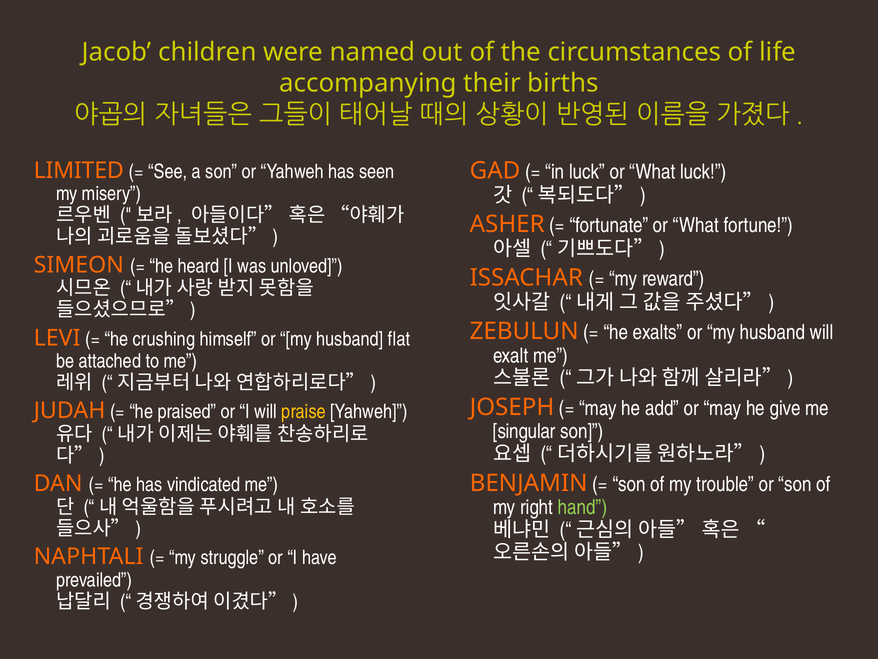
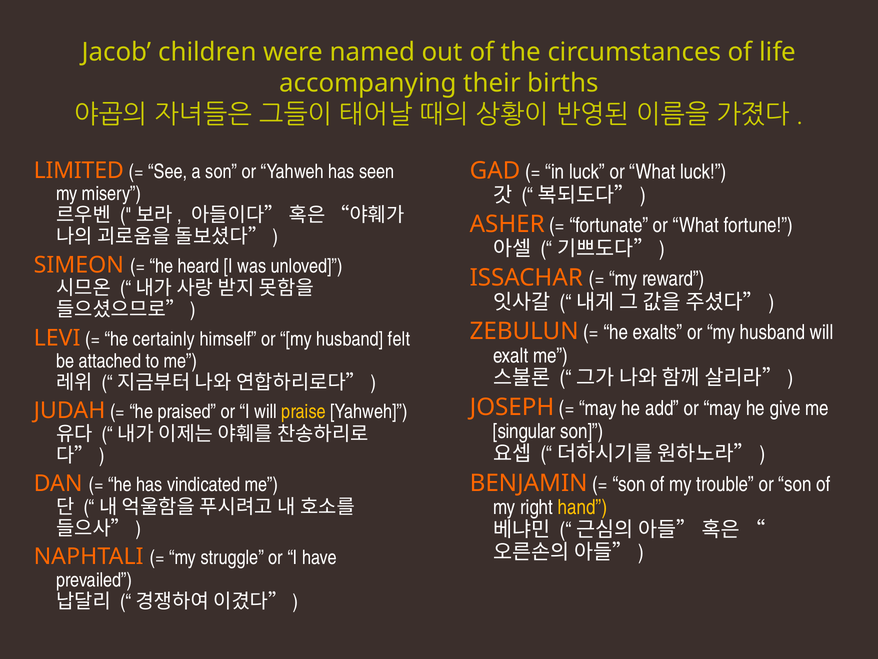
crushing: crushing -> certainly
flat: flat -> felt
hand colour: light green -> yellow
